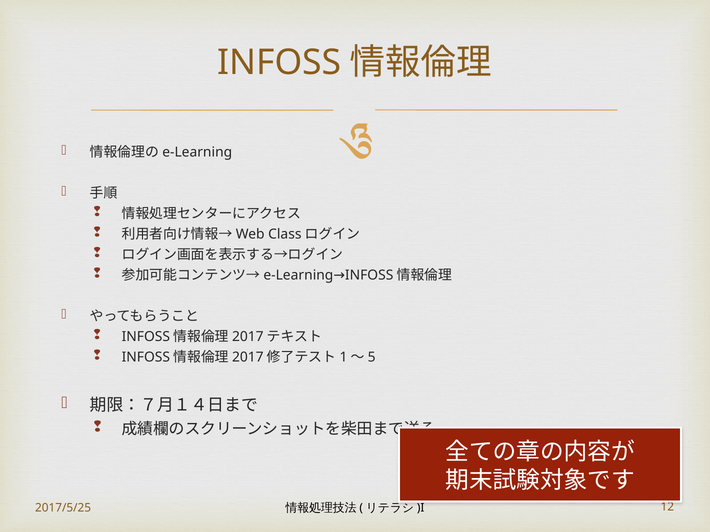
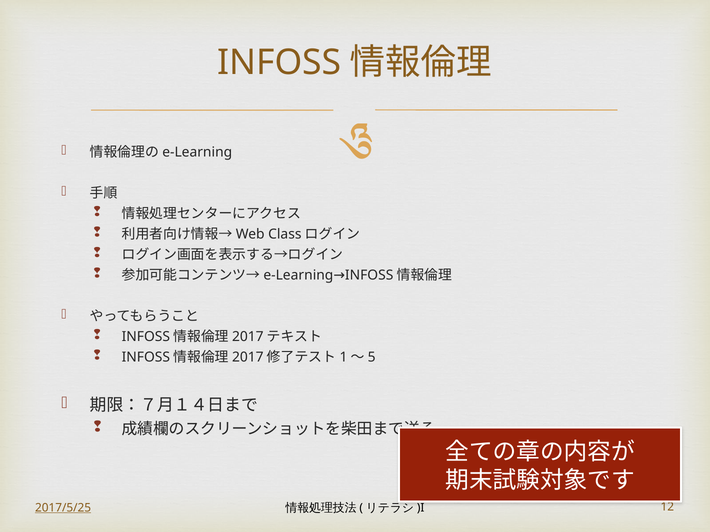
2017/5/25 underline: none -> present
